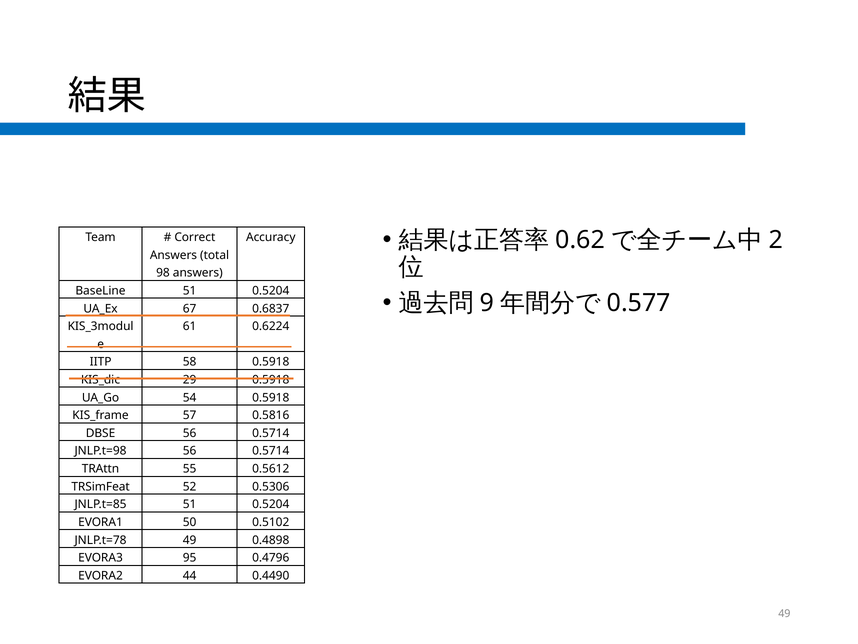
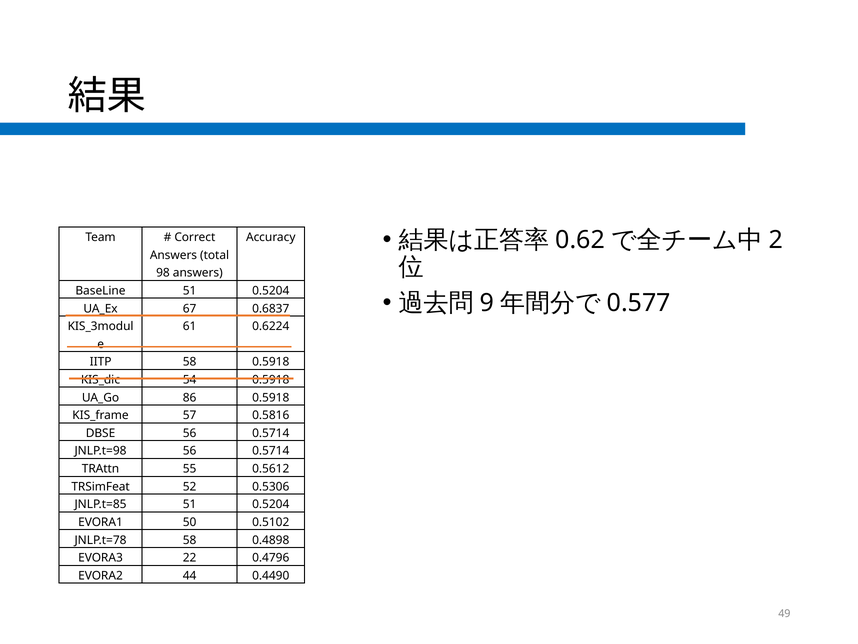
29: 29 -> 54
54: 54 -> 86
JNLP.t=78 49: 49 -> 58
95: 95 -> 22
